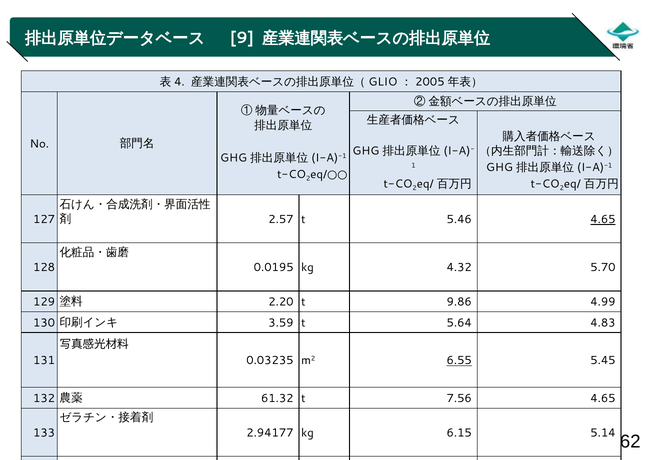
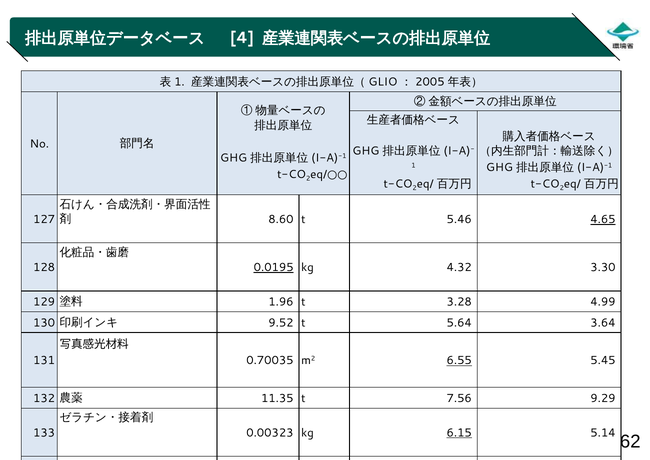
9: 9 -> 4
4 at (179, 82): 4 -> 1
2.57 at (281, 219): 2.57 -> 8.60
0.0195 underline: none -> present
5.70: 5.70 -> 3.30
2.20: 2.20 -> 1.96
9.86: 9.86 -> 3.28
3.59: 3.59 -> 9.52
4.83: 4.83 -> 3.64
0.03235: 0.03235 -> 0.70035
61.32: 61.32 -> 11.35
7.56 4.65: 4.65 -> 9.29
2.94177: 2.94177 -> 0.00323
6.15 underline: none -> present
